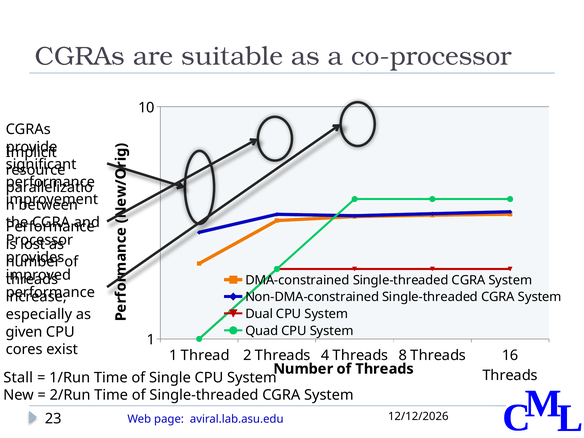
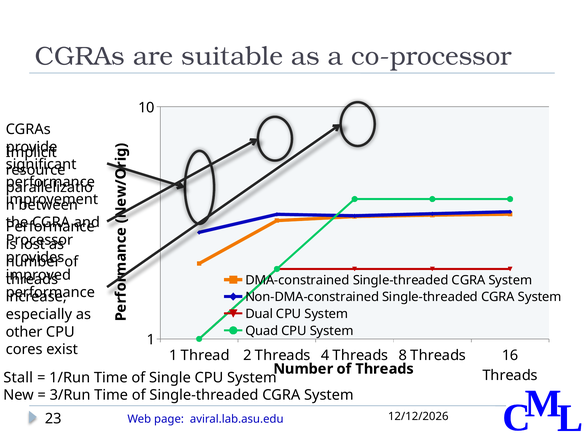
given: given -> other
2/Run: 2/Run -> 3/Run
